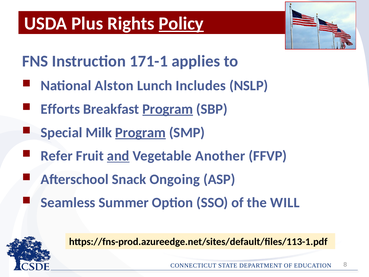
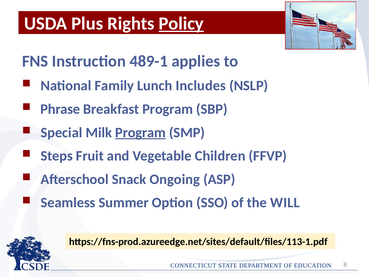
171-1: 171-1 -> 489-1
Alston: Alston -> Family
Efforts: Efforts -> Phrase
Program at (168, 109) underline: present -> none
Refer: Refer -> Steps
and underline: present -> none
Another: Another -> Children
